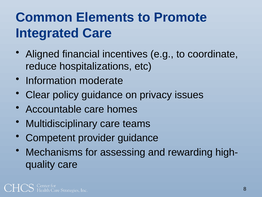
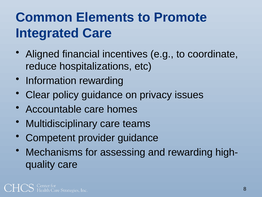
Information moderate: moderate -> rewarding
